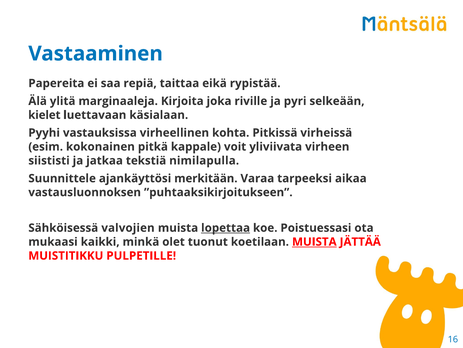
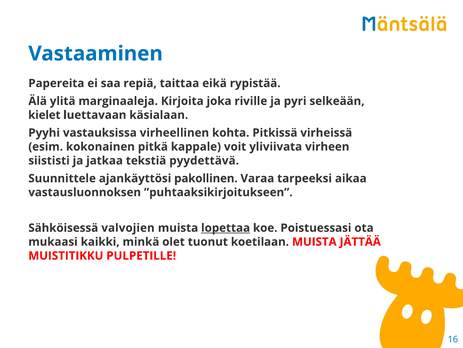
nimilapulla: nimilapulla -> pyydettävä
merkitään: merkitään -> pakollinen
MUISTA at (314, 241) underline: present -> none
